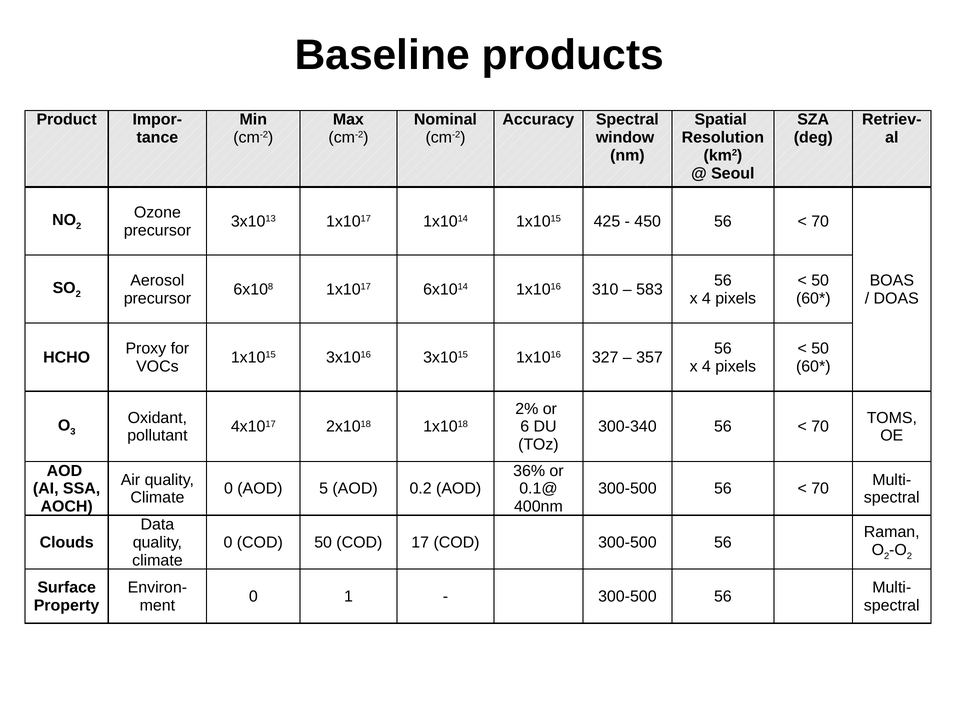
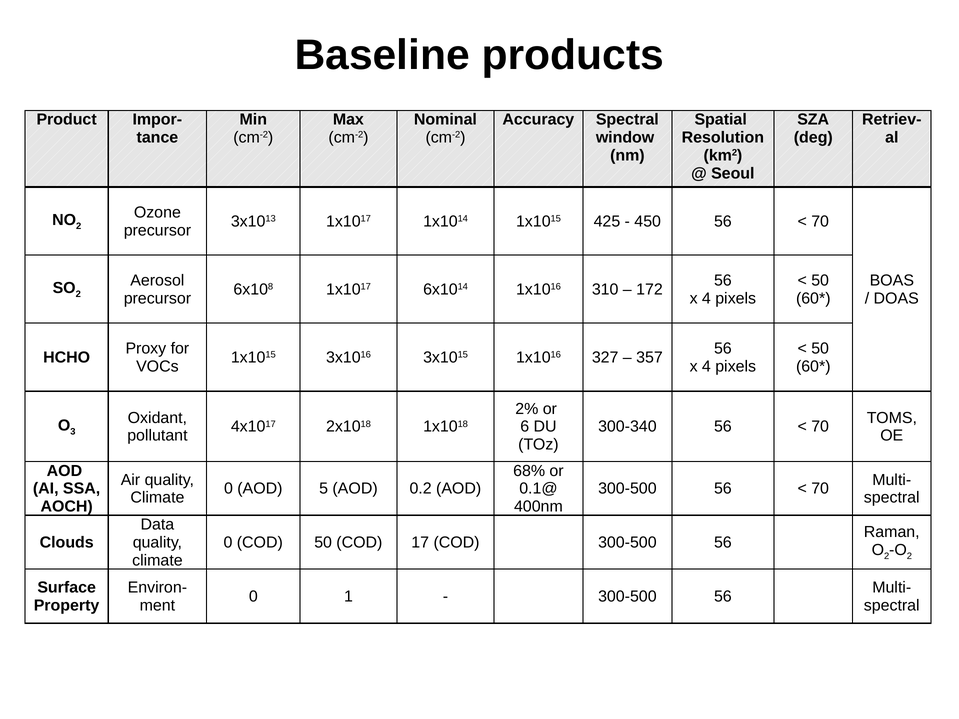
583: 583 -> 172
36%: 36% -> 68%
